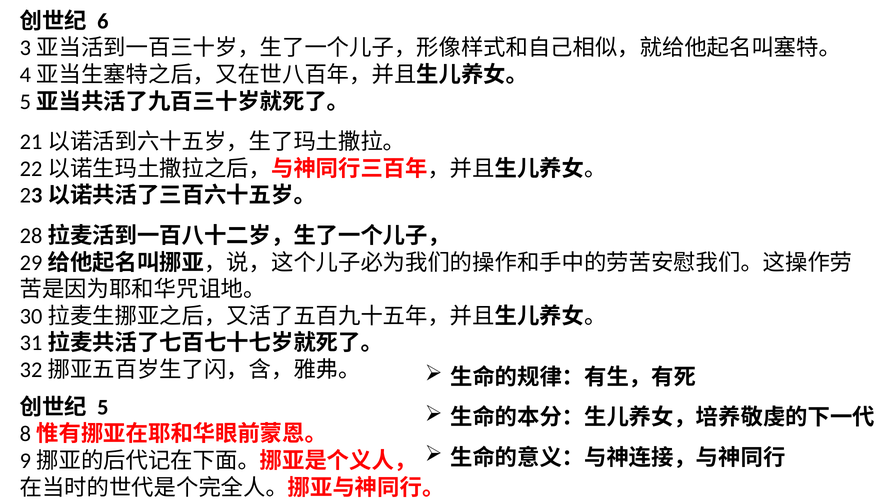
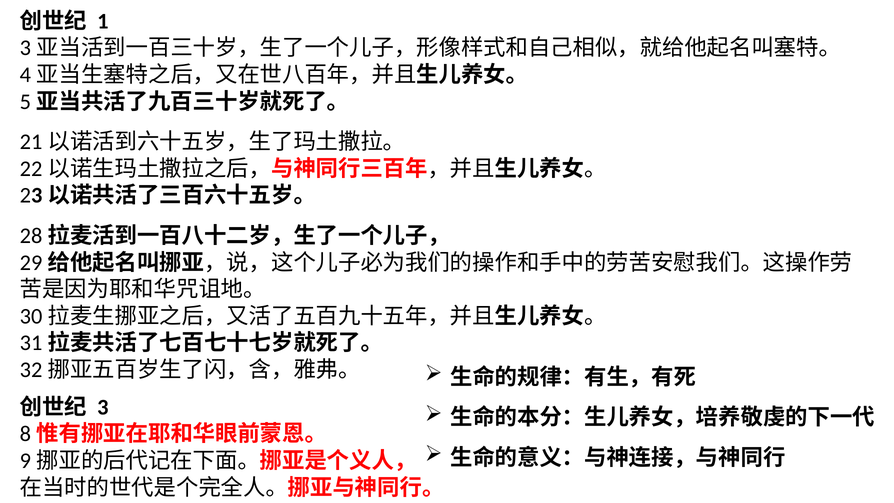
6: 6 -> 1
5: 5 -> 3
